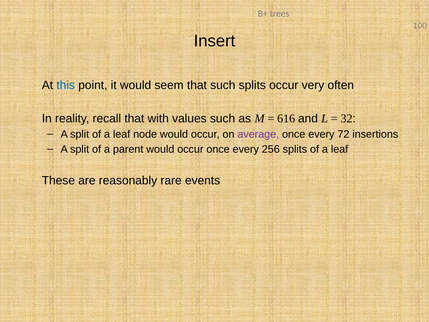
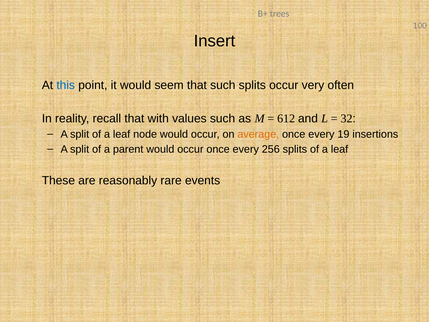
616: 616 -> 612
average colour: purple -> orange
72: 72 -> 19
